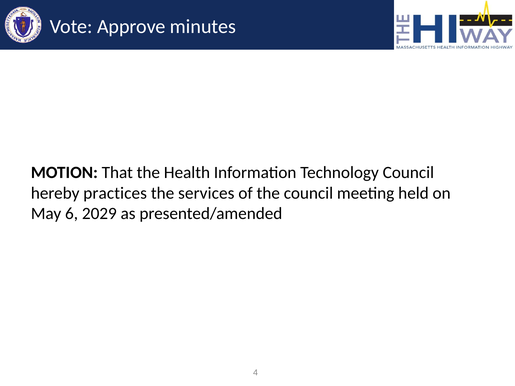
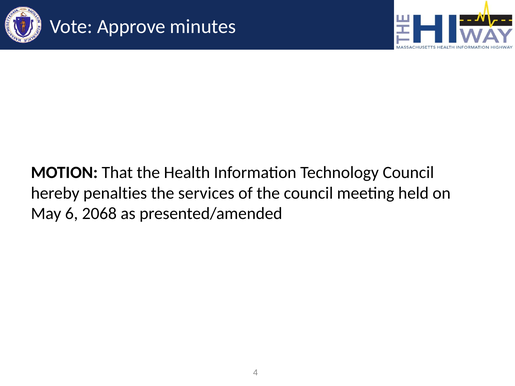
practices: practices -> penalties
2029: 2029 -> 2068
